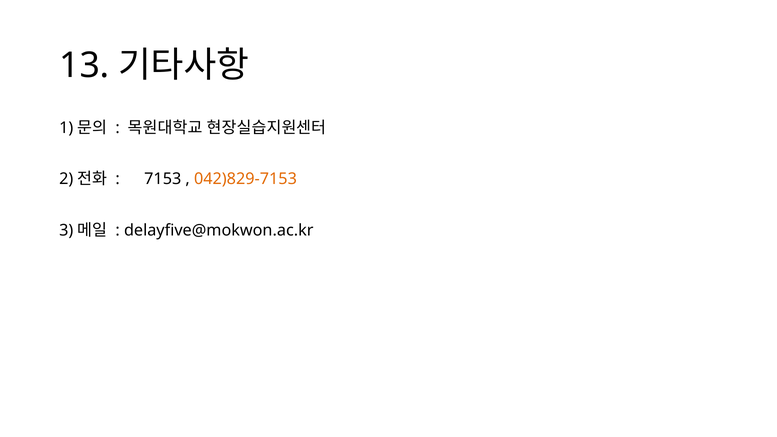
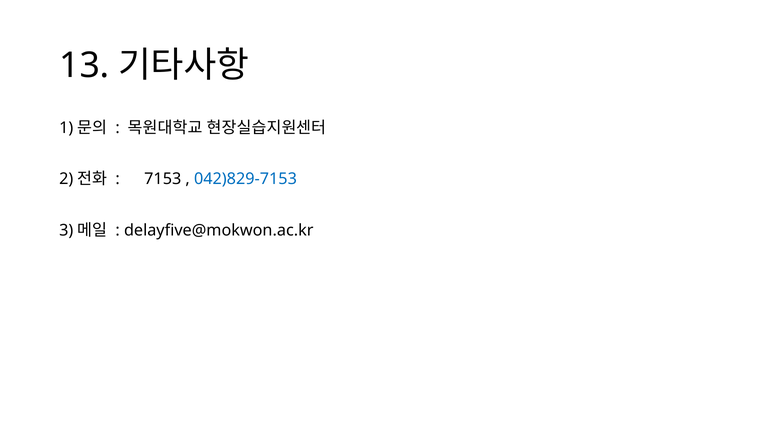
042)829-7153 colour: orange -> blue
